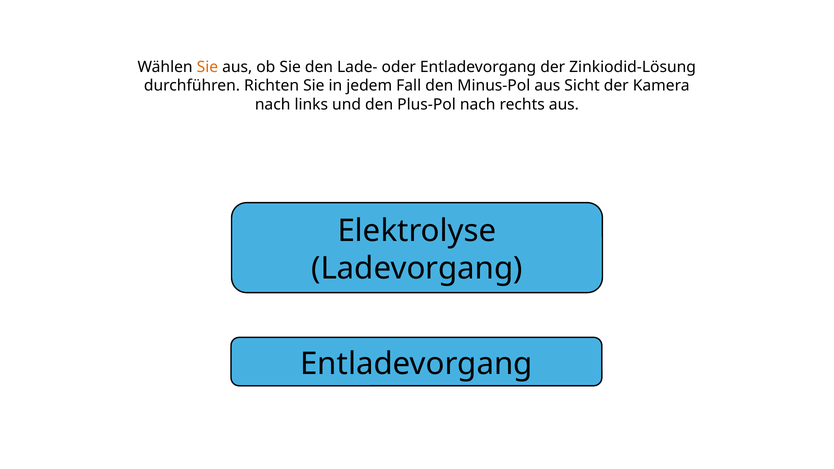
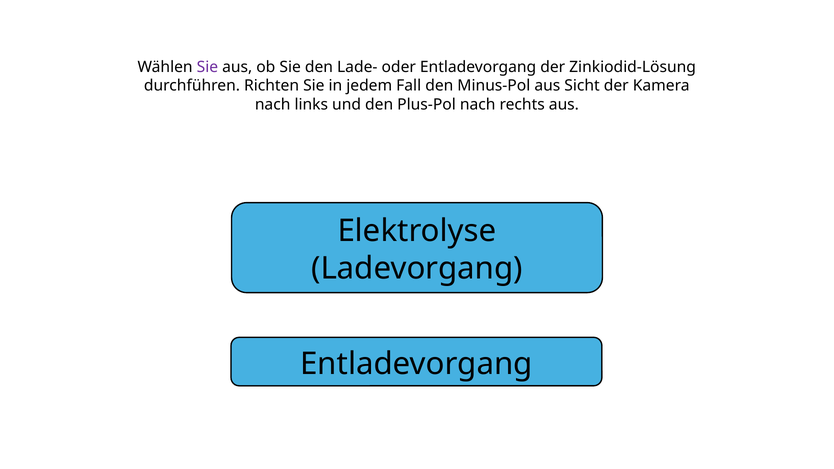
Sie at (207, 67) colour: orange -> purple
